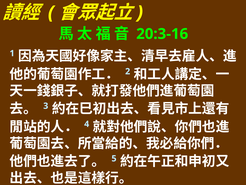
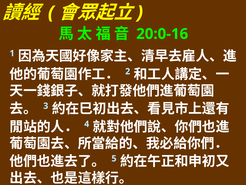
20:3-16: 20:3-16 -> 20:0-16
